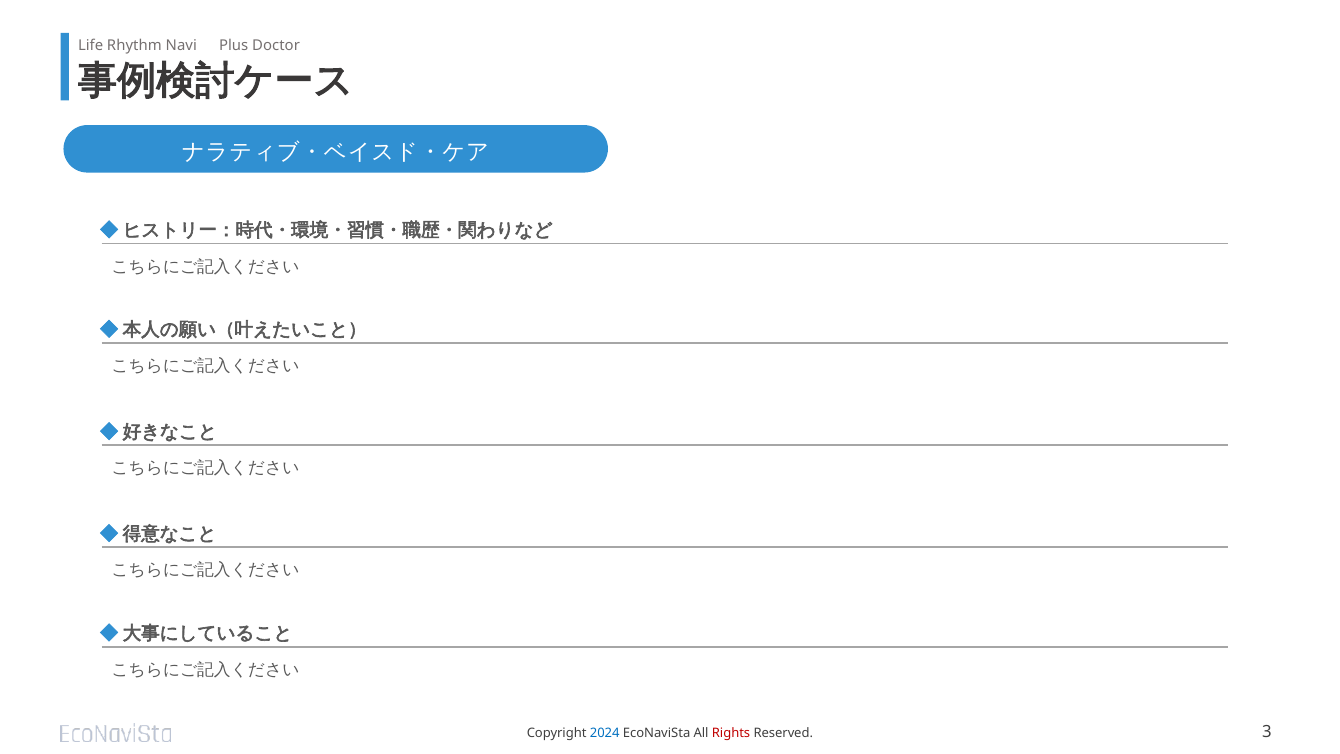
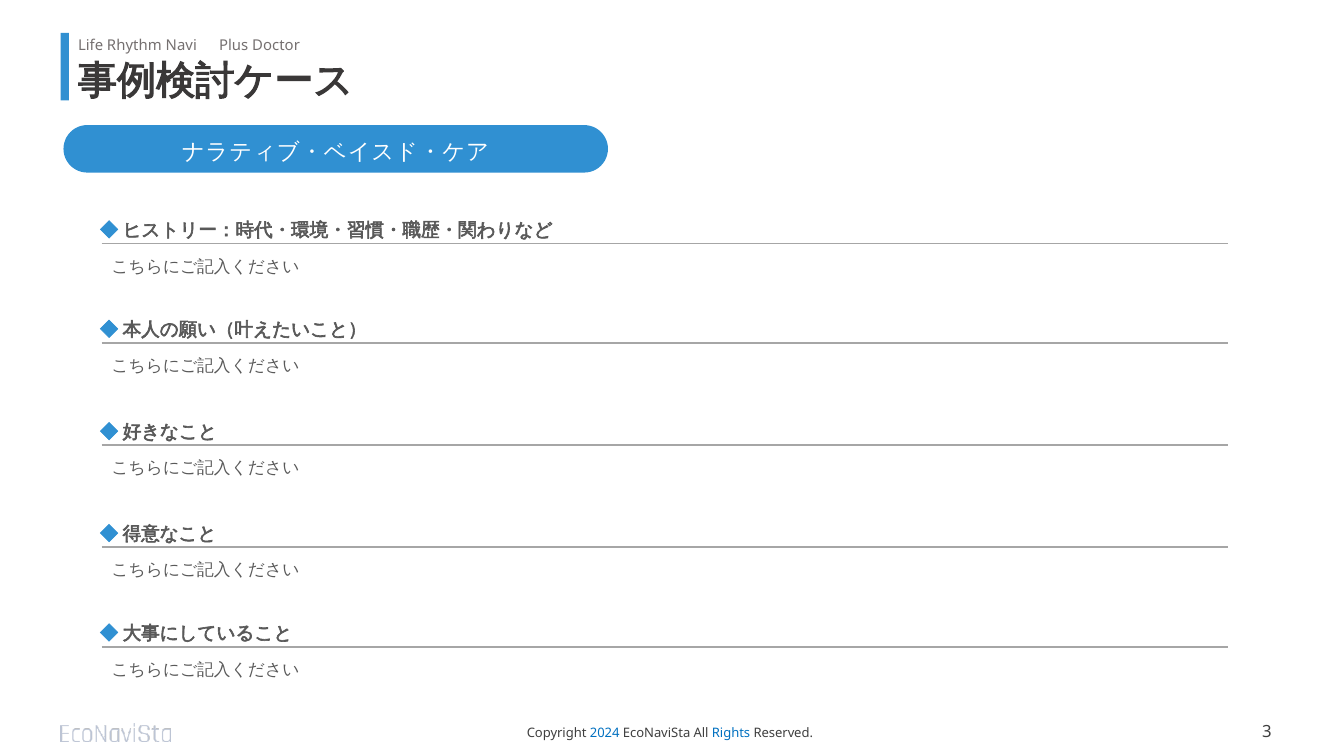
Rights colour: red -> blue
